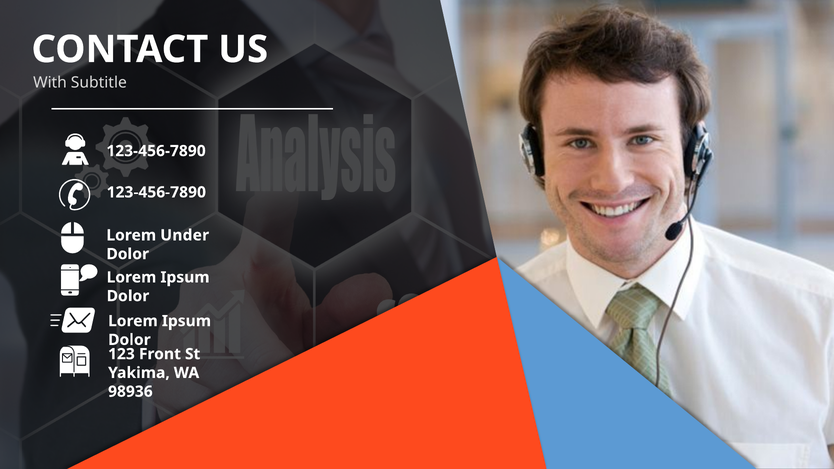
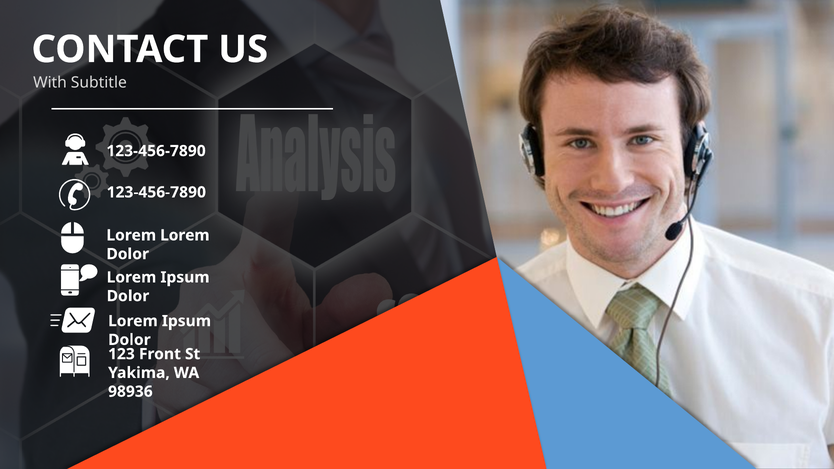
Lorem Under: Under -> Lorem
